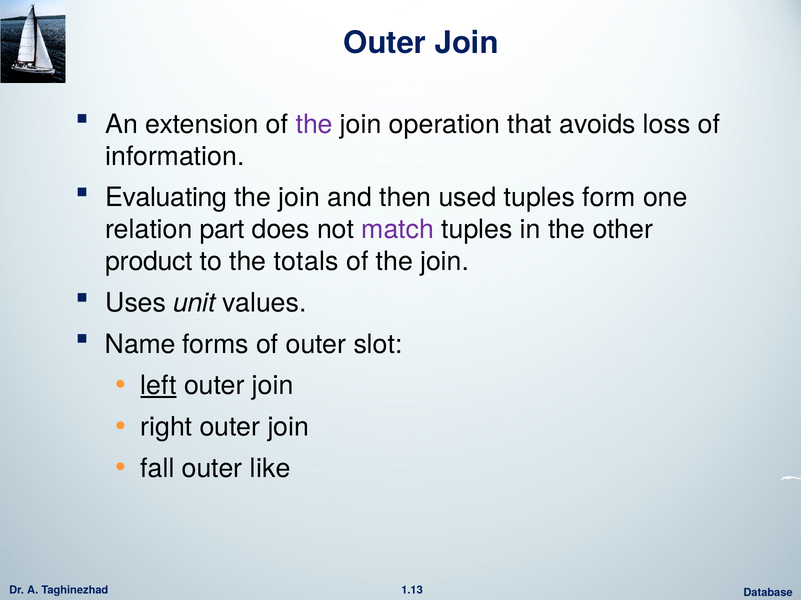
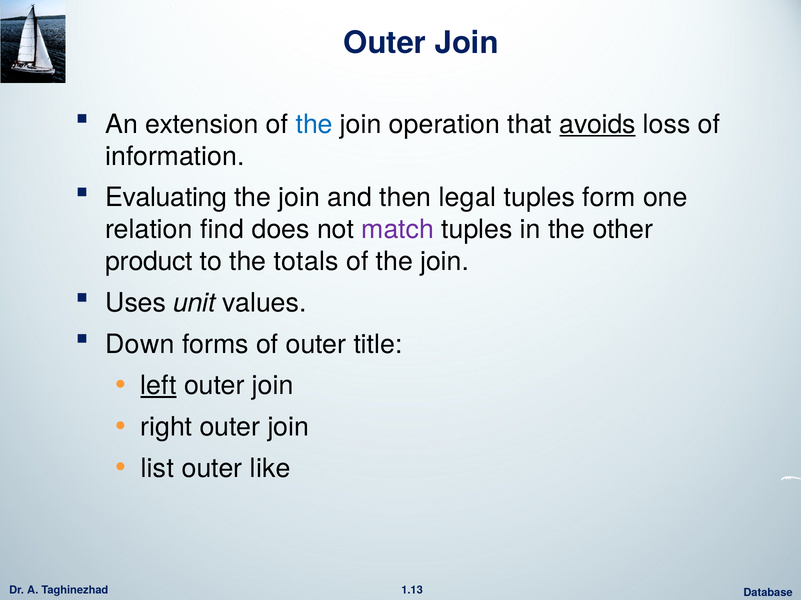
the at (314, 124) colour: purple -> blue
avoids underline: none -> present
used: used -> legal
part: part -> find
Name: Name -> Down
slot: slot -> title
fall: fall -> list
